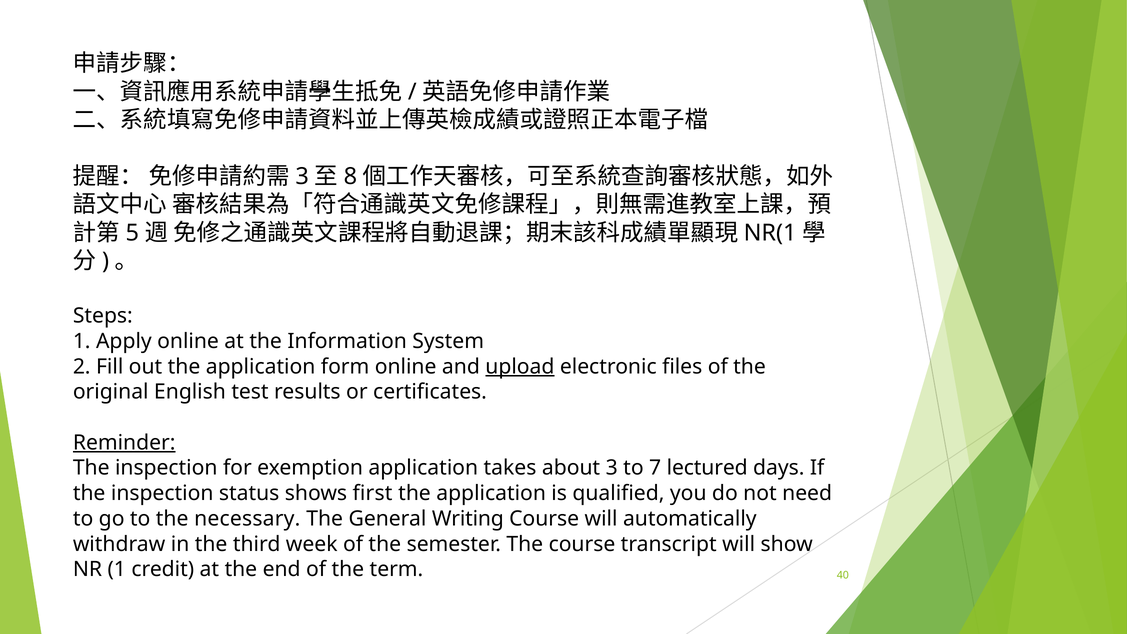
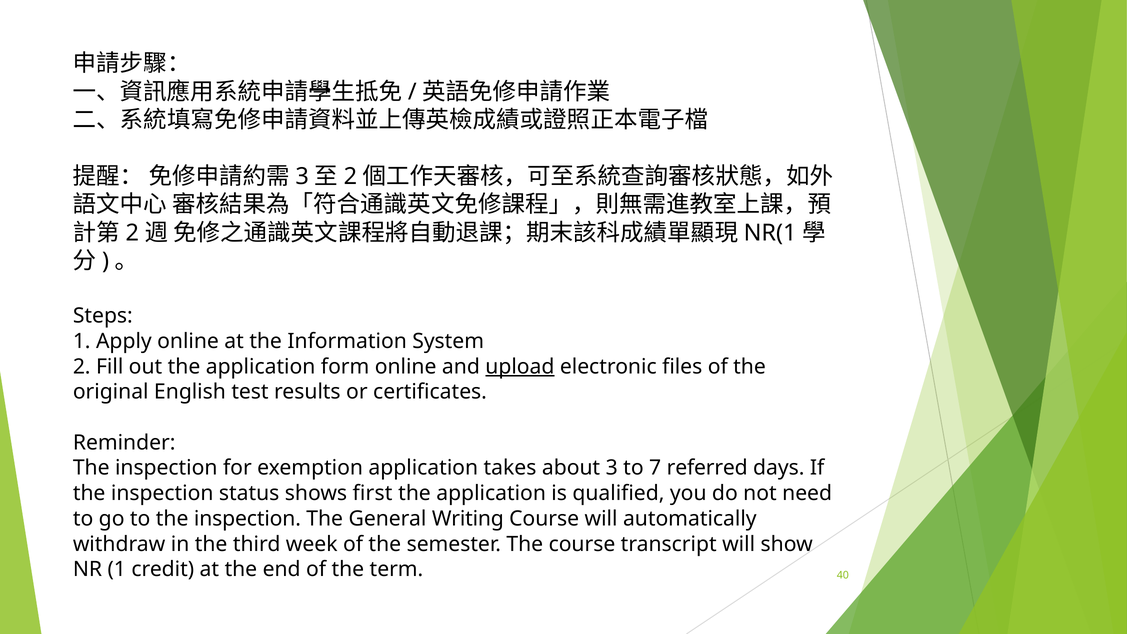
8 at (350, 176): 8 -> 2
5 at (132, 233): 5 -> 2
Reminder underline: present -> none
lectured: lectured -> referred
to the necessary: necessary -> inspection
